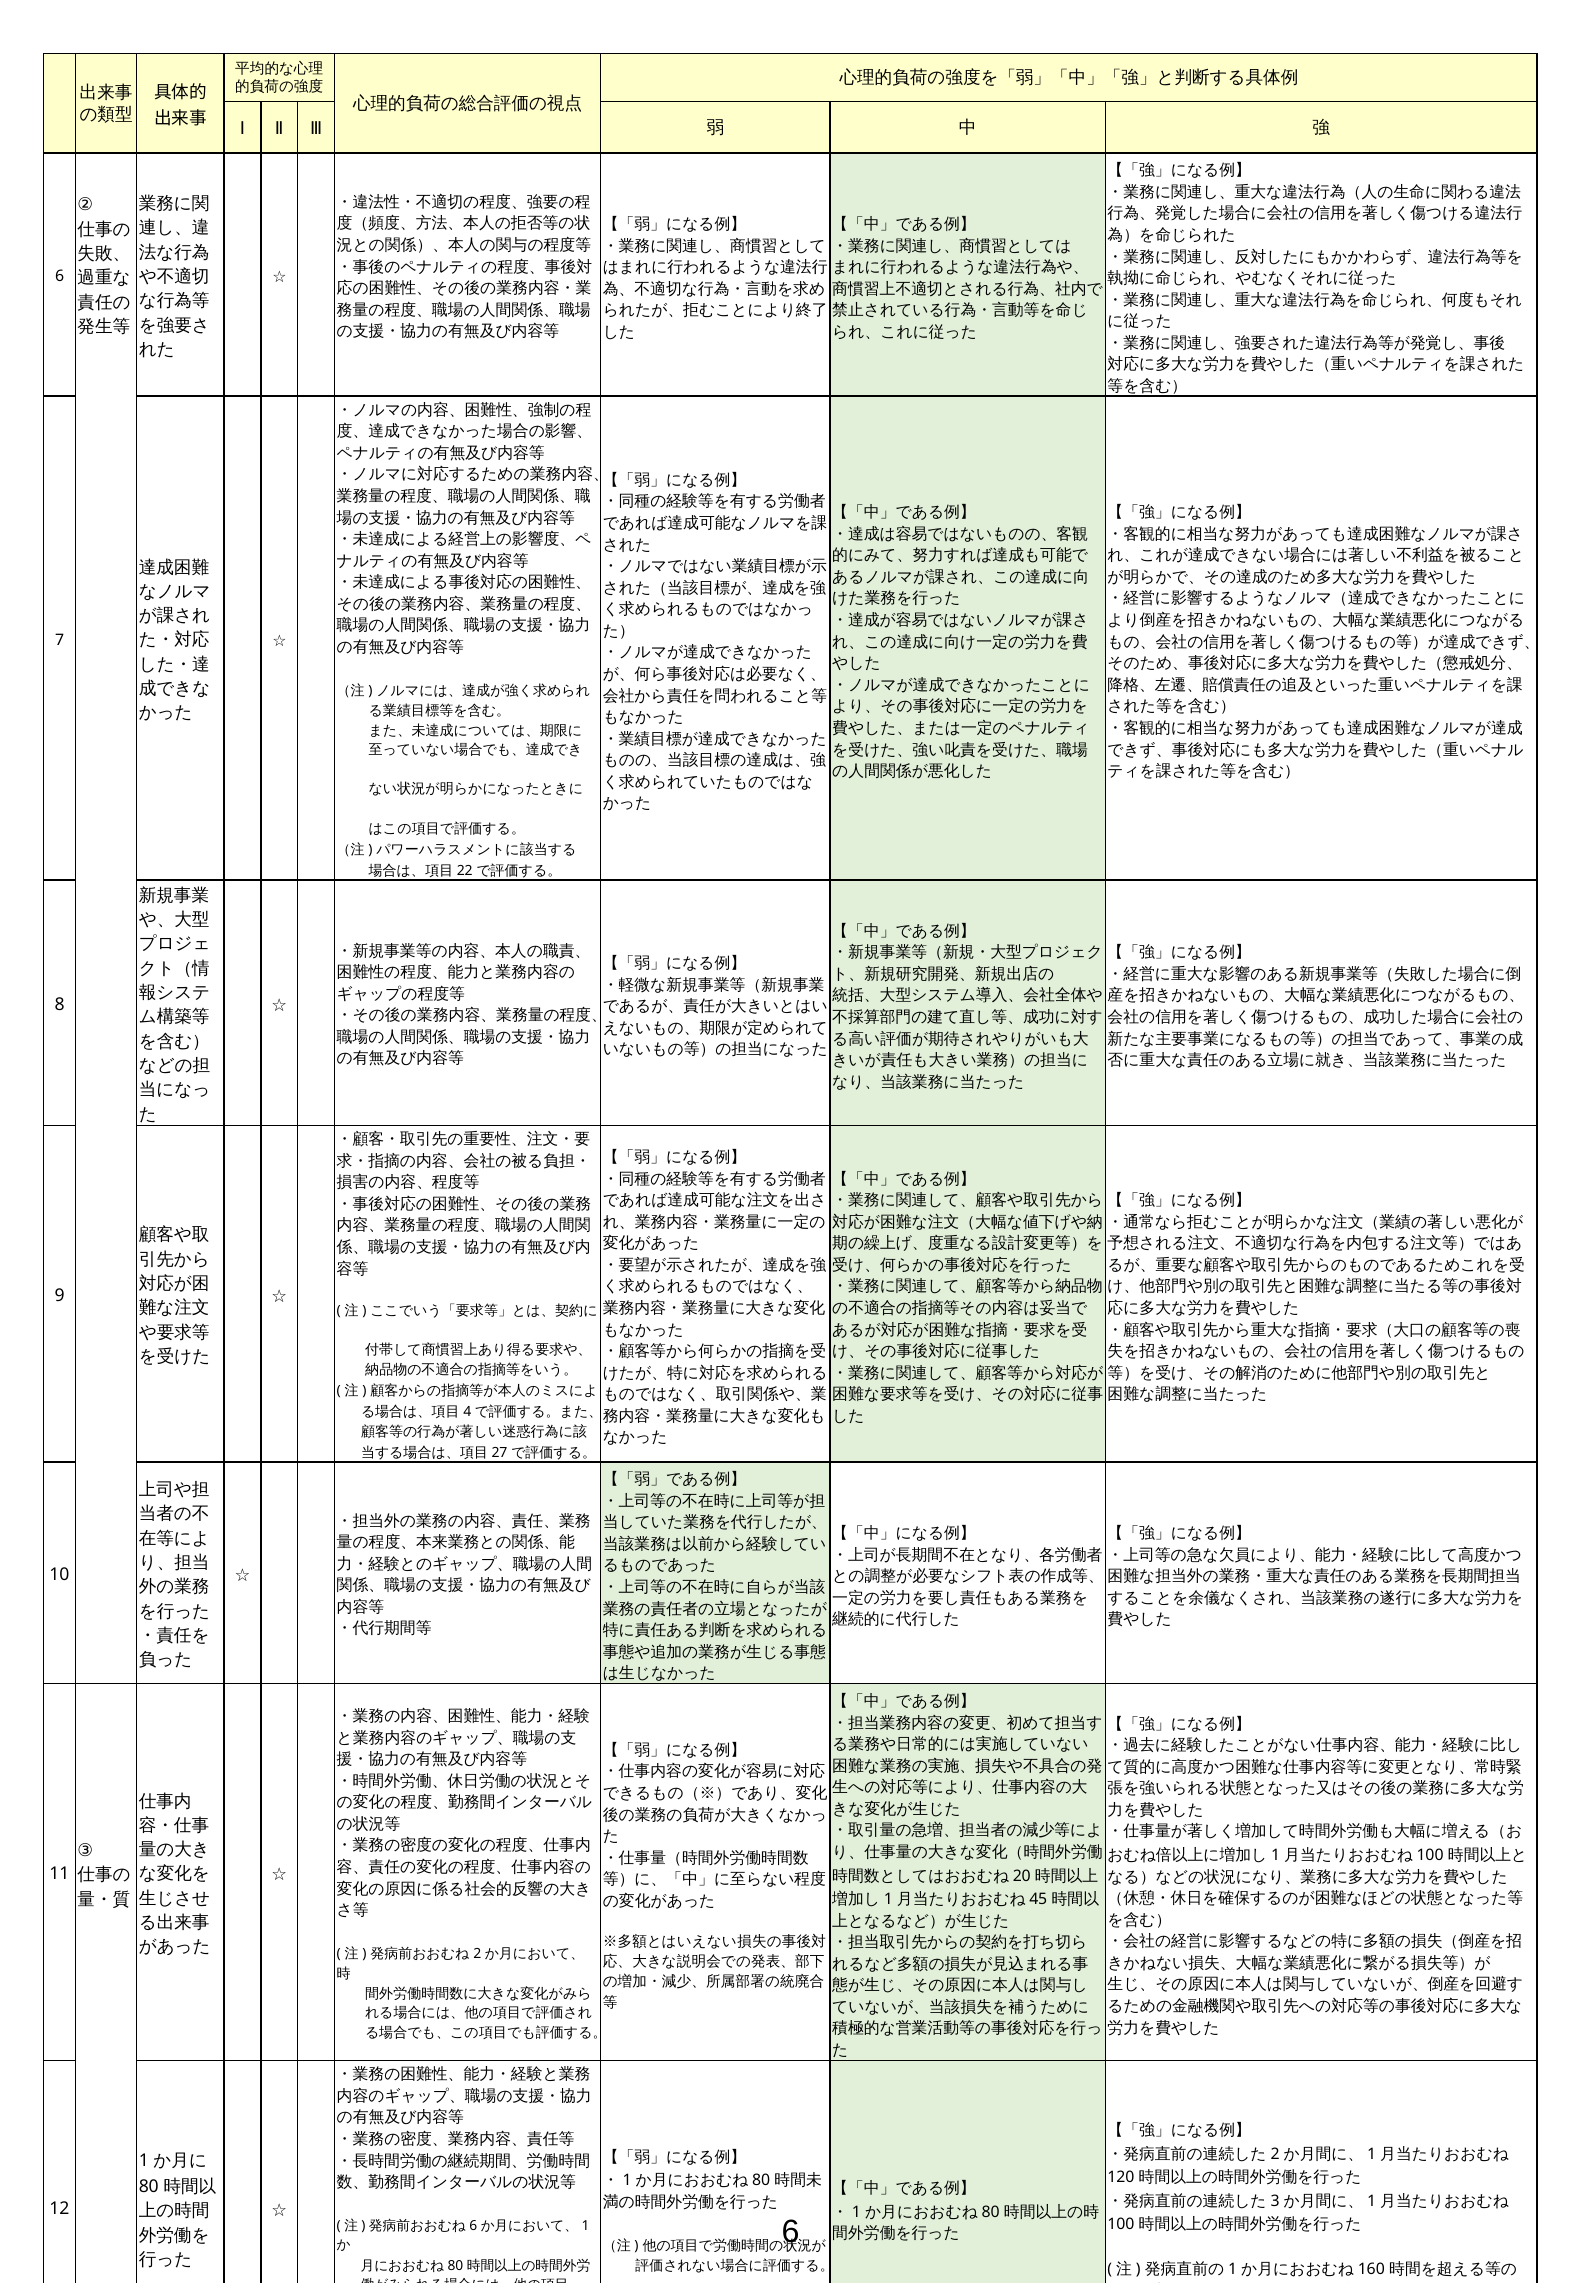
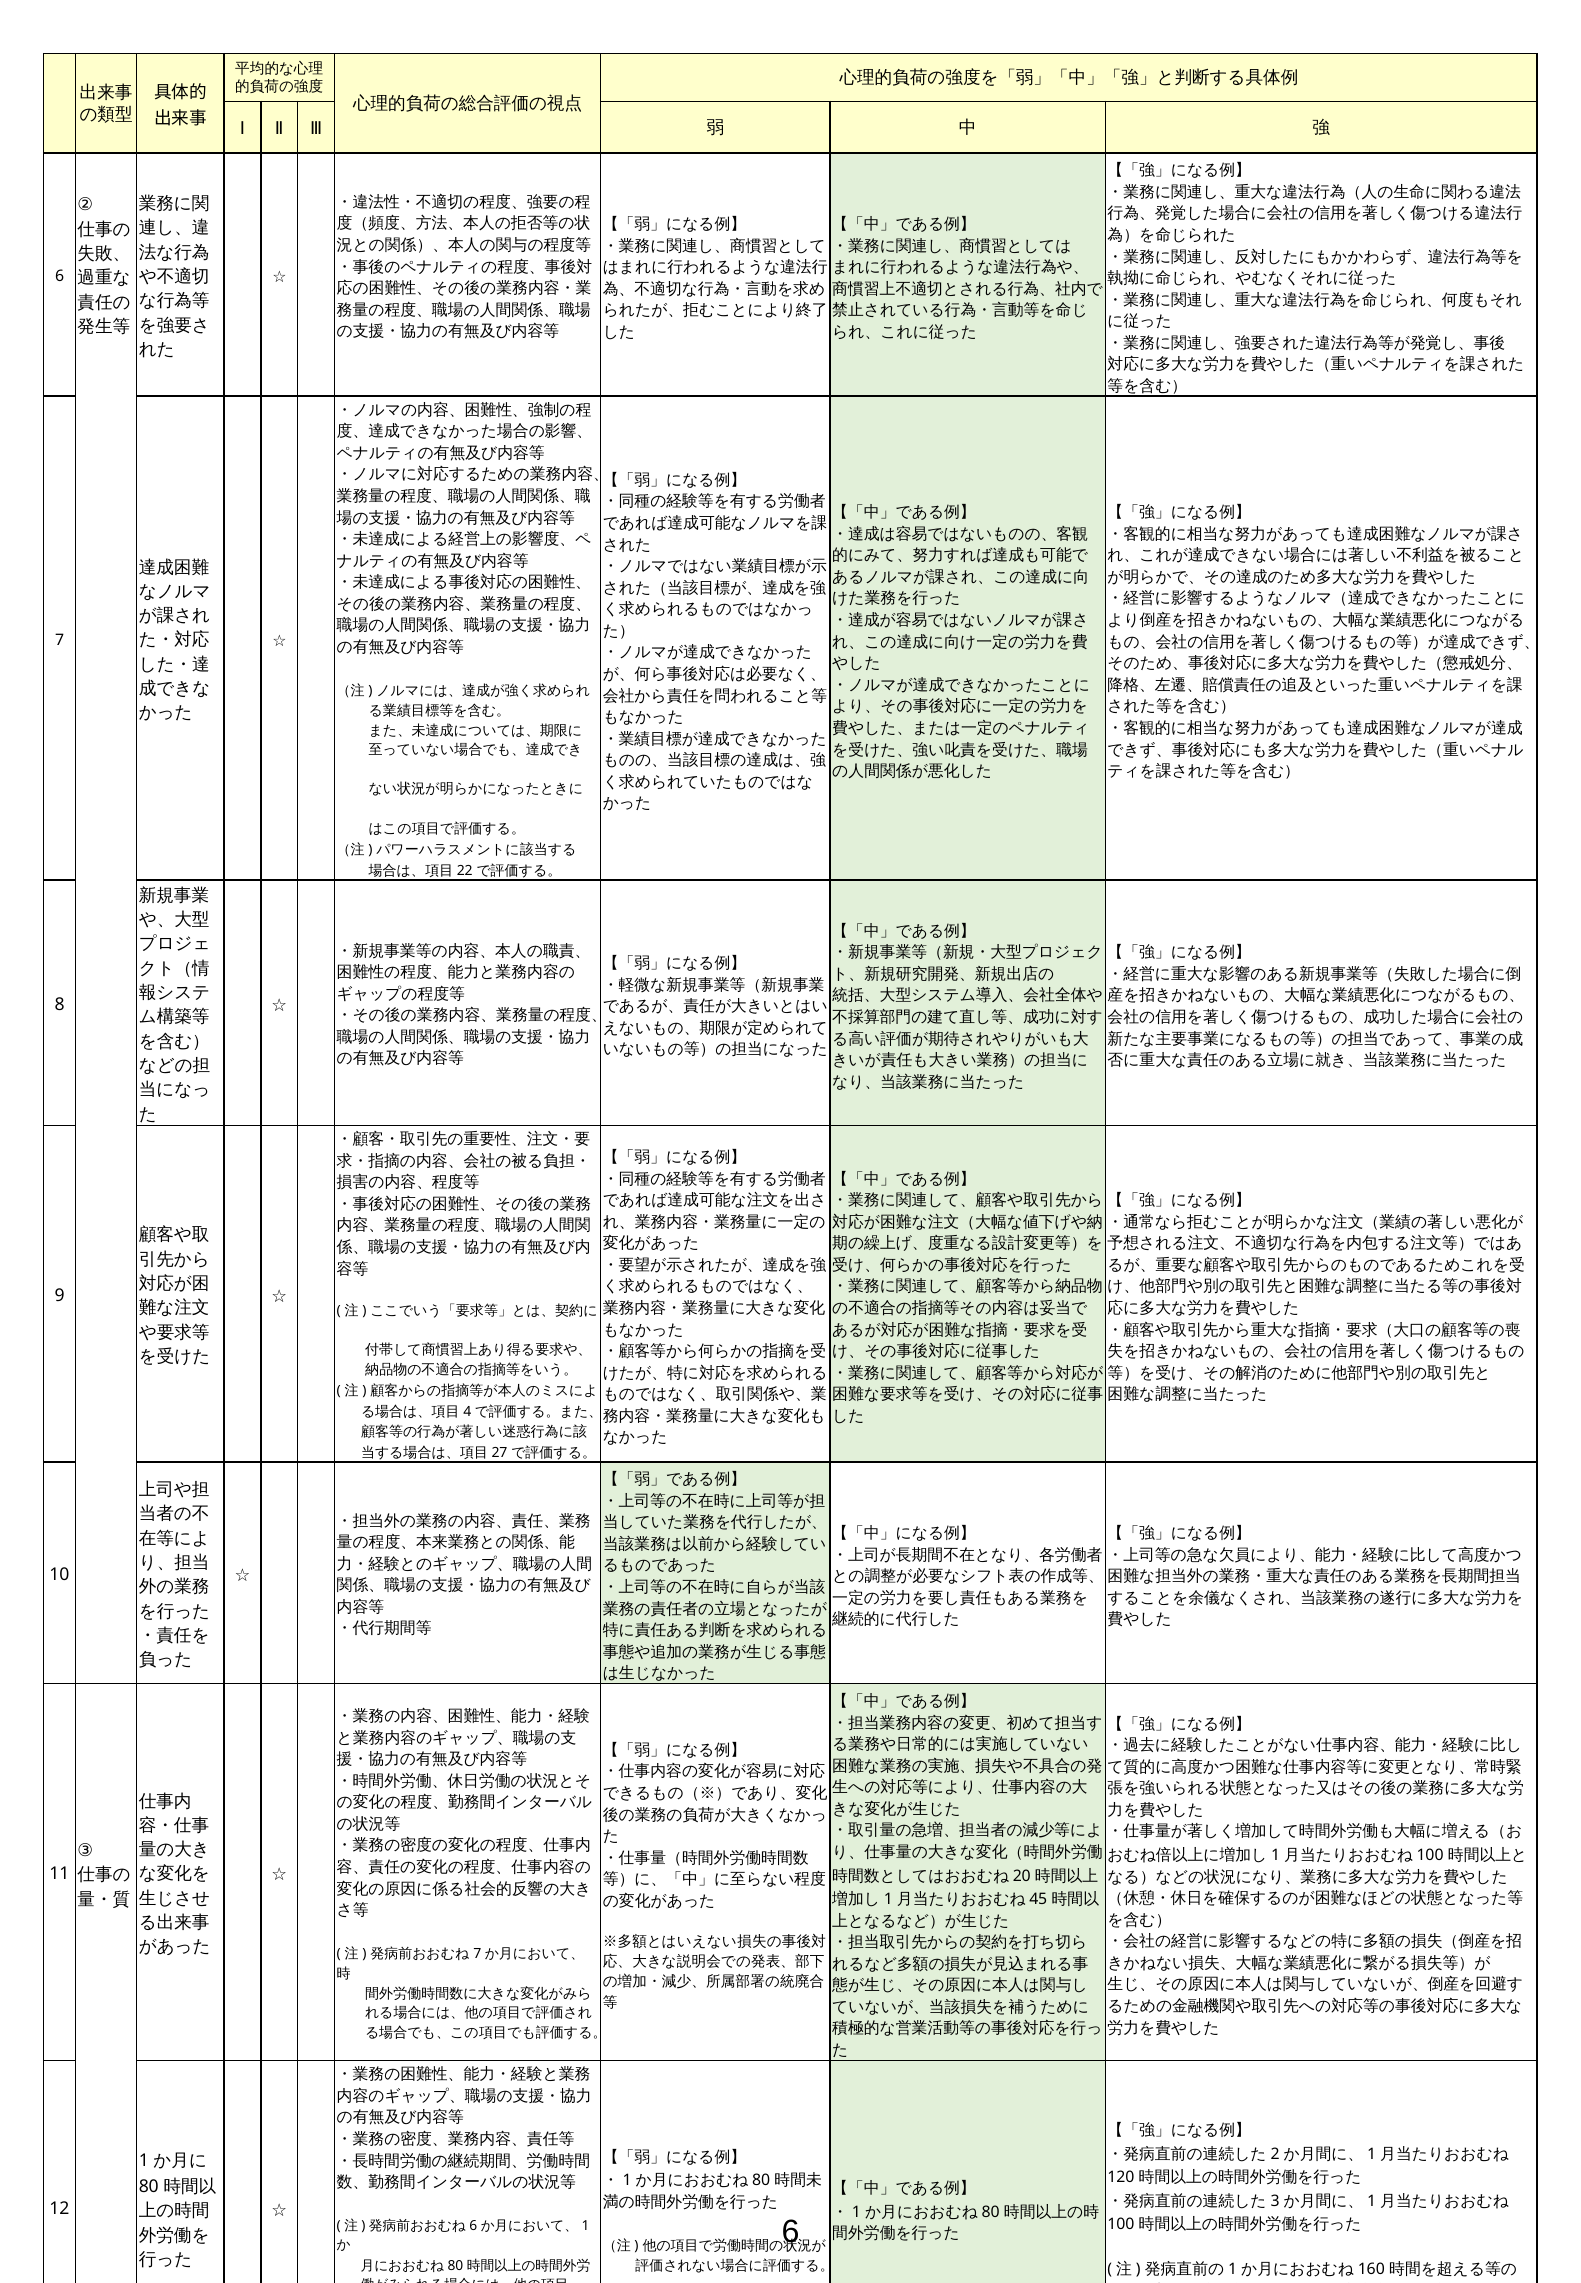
2 at (477, 1955): 2 -> 7
